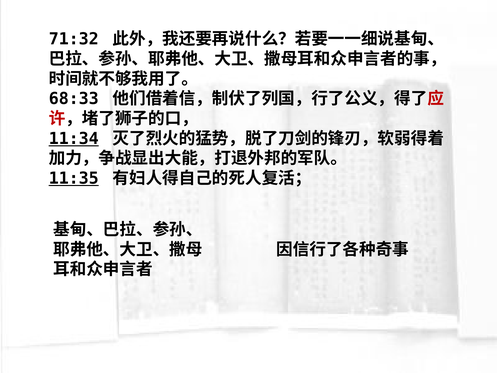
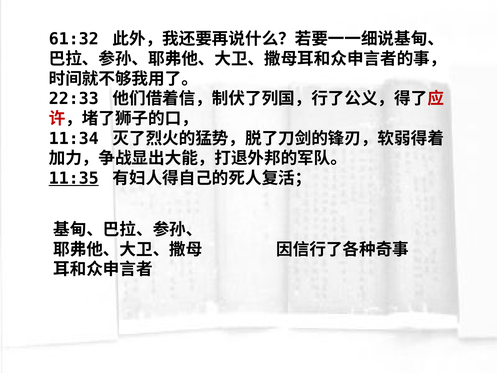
71:32: 71:32 -> 61:32
68:33: 68:33 -> 22:33
11:34 underline: present -> none
